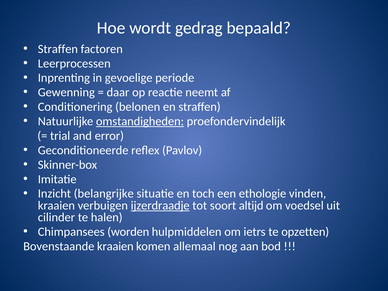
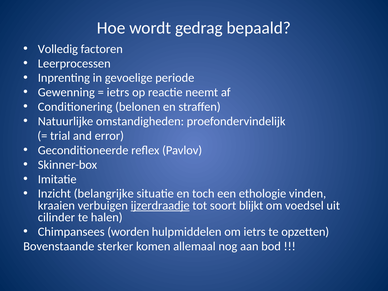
Straffen at (58, 49): Straffen -> Volledig
daar at (118, 92): daar -> ietrs
omstandigheden underline: present -> none
altijd: altijd -> blijkt
Bovenstaande kraaien: kraaien -> sterker
